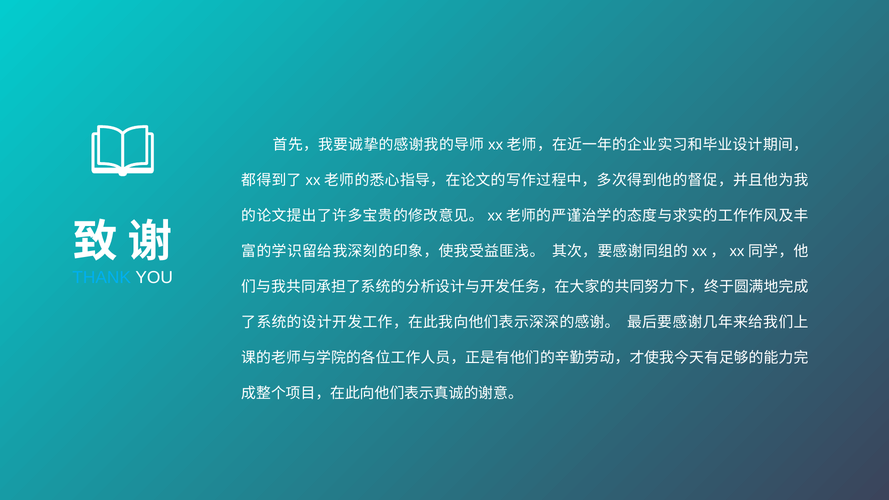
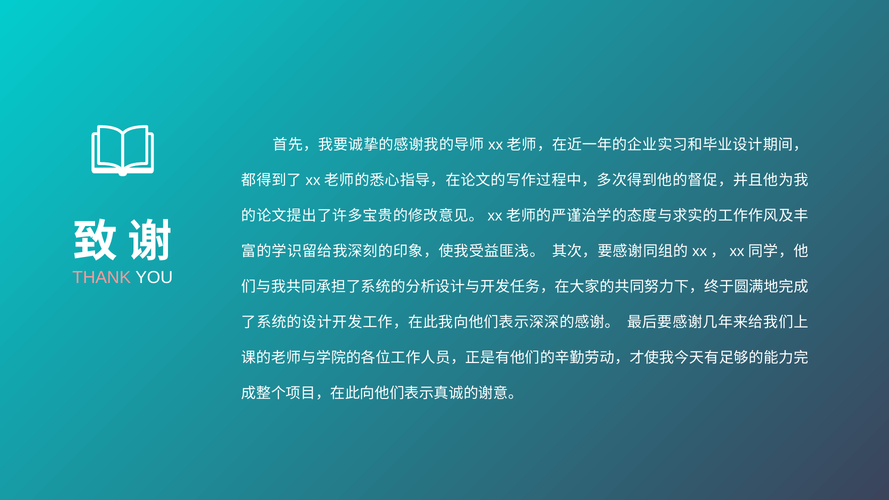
THANK colour: light blue -> pink
